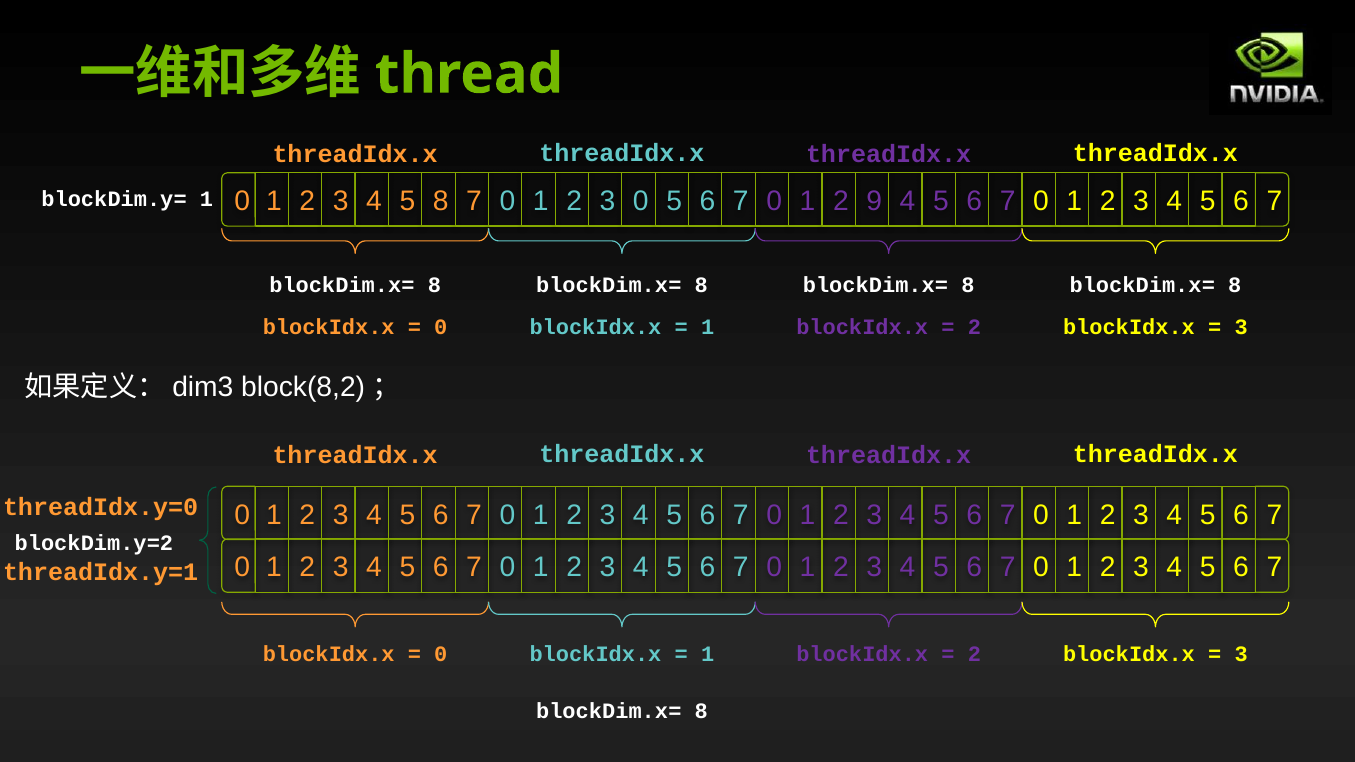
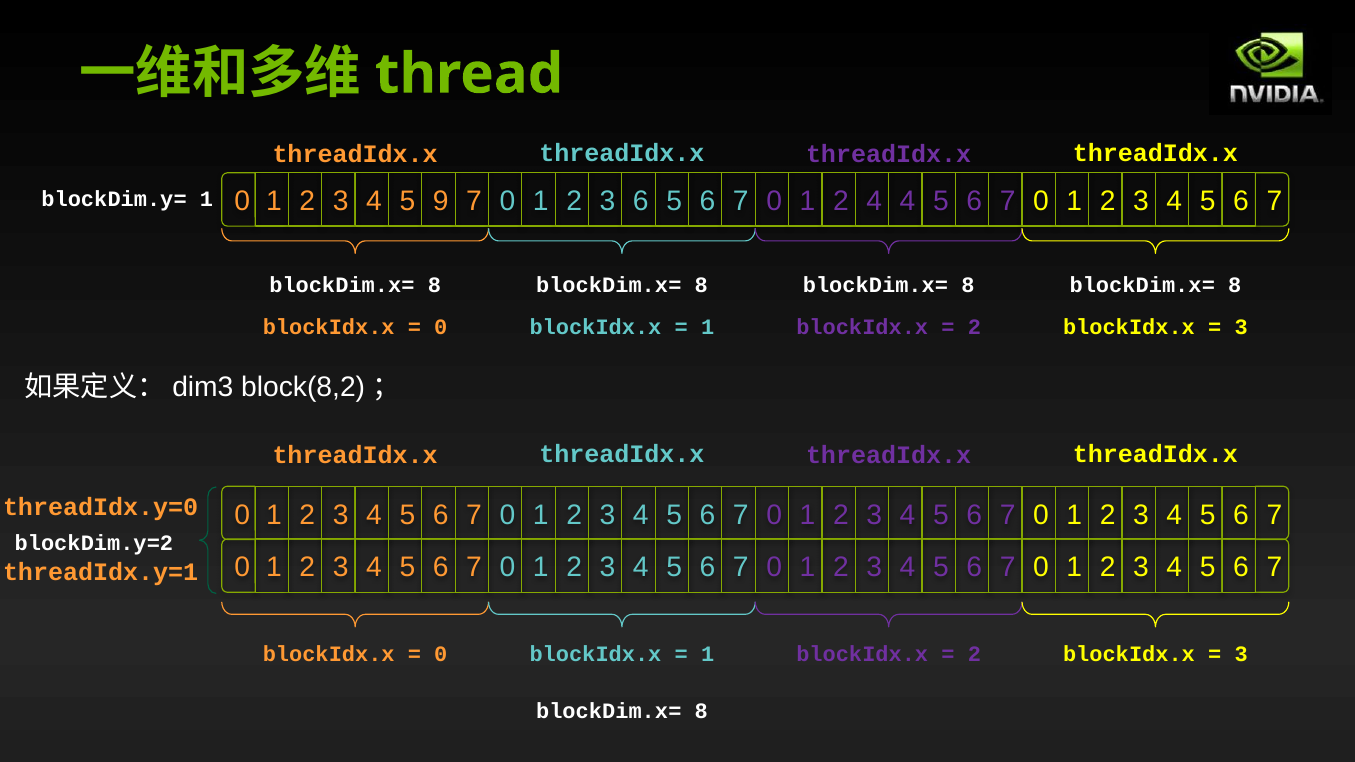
5 8: 8 -> 9
2 3 0: 0 -> 6
2 9: 9 -> 4
